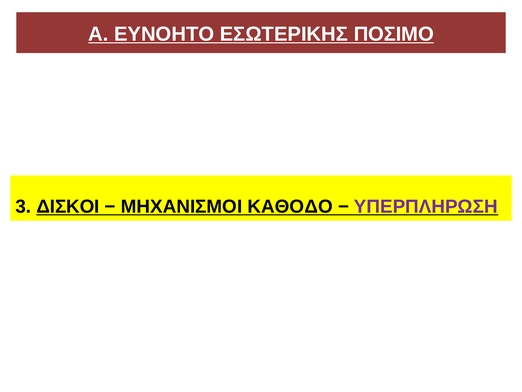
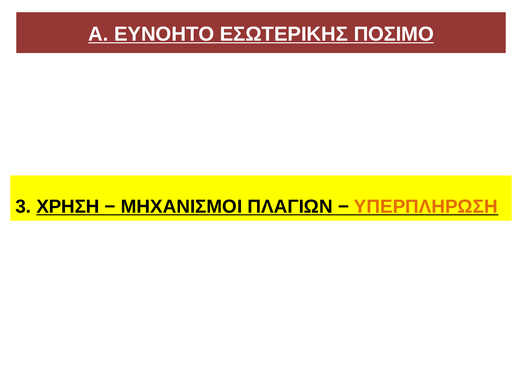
ΔΙΣΚΟΙ: ΔΙΣΚΟΙ -> ΧΡΗΣΗ
ΚΑΘΟΔΟ: ΚΑΘΟΔΟ -> ΠΛΑΓΙΩΝ
ΥΠΕΡΠΛΗΡΩΣΗ colour: purple -> orange
